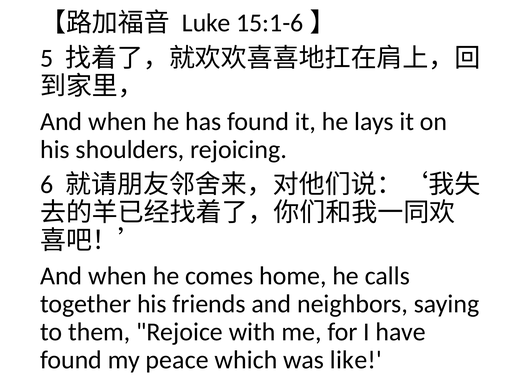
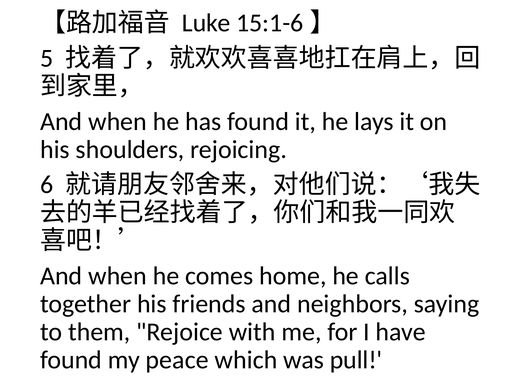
like: like -> pull
